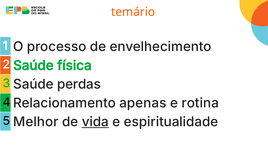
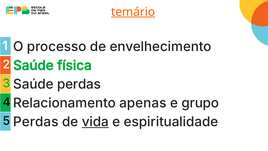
temário underline: none -> present
rotina: rotina -> grupo
5 Melhor: Melhor -> Perdas
